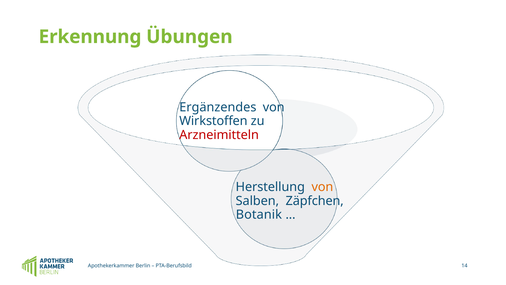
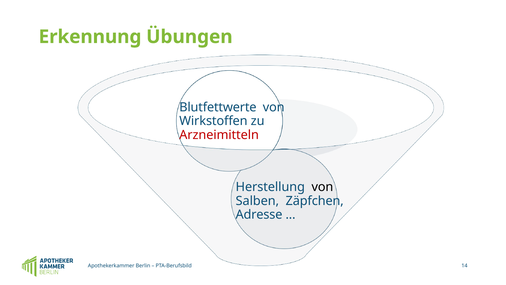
Ergänzendes: Ergänzendes -> Blutfettwerte
von at (322, 187) colour: orange -> black
Botanik: Botanik -> Adresse
